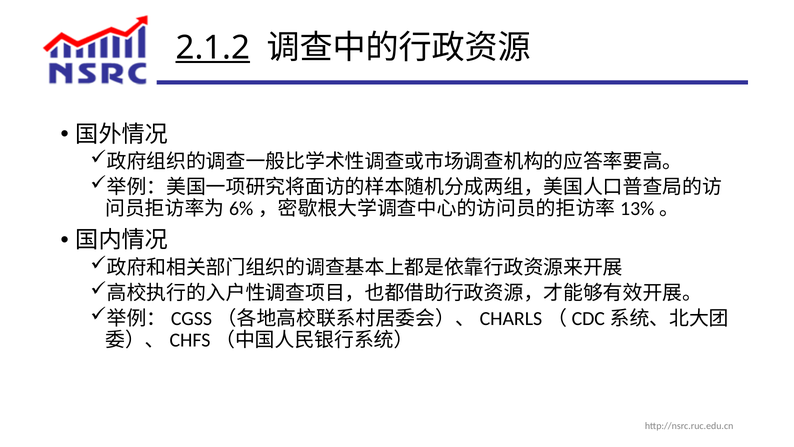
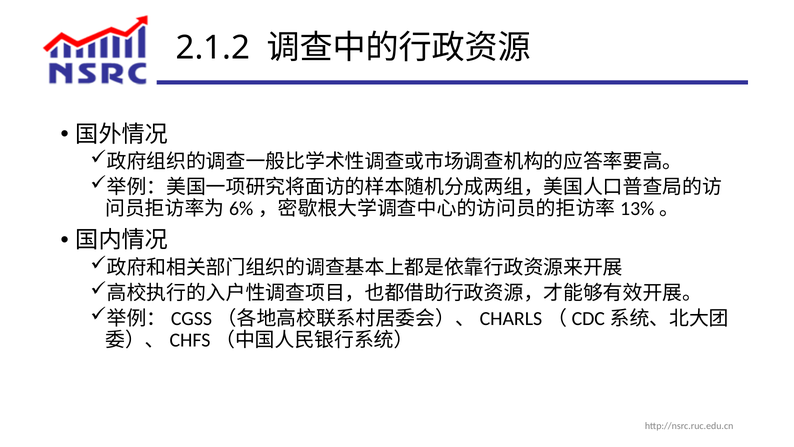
2.1.2 underline: present -> none
